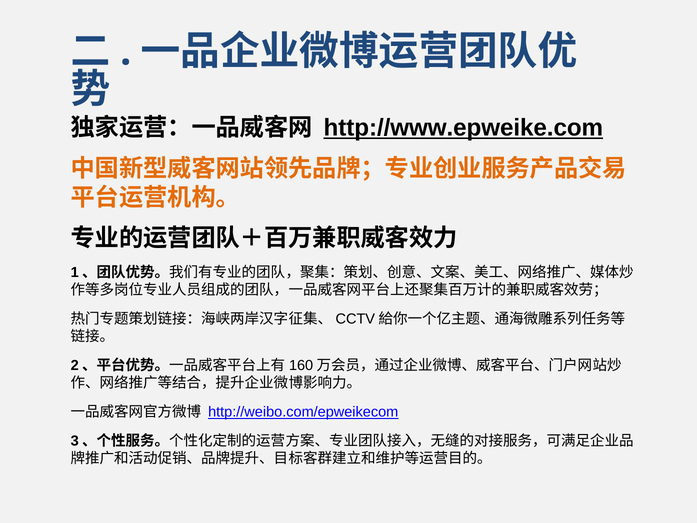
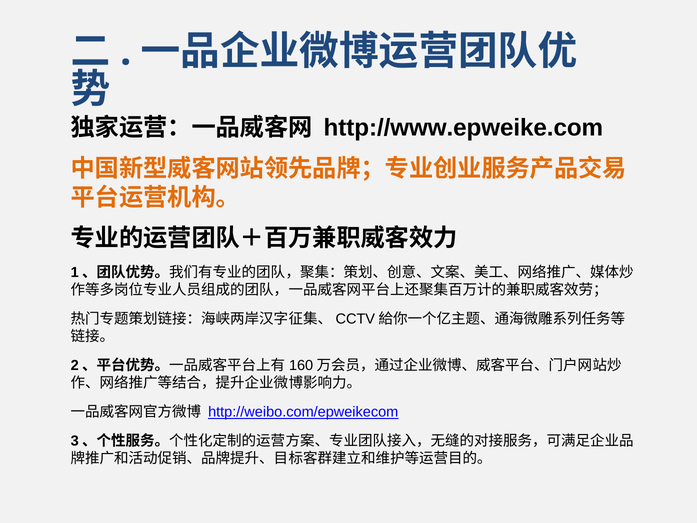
http://www.epweike.com underline: present -> none
